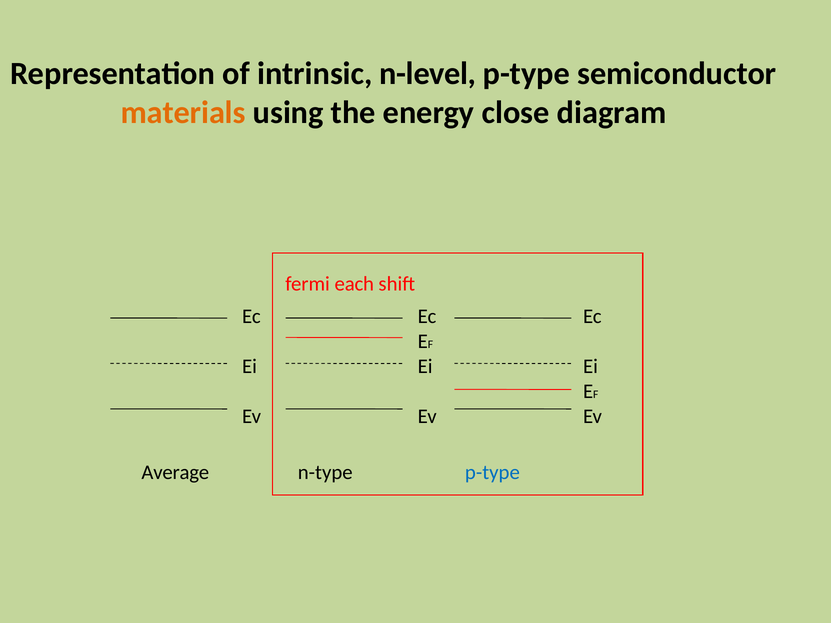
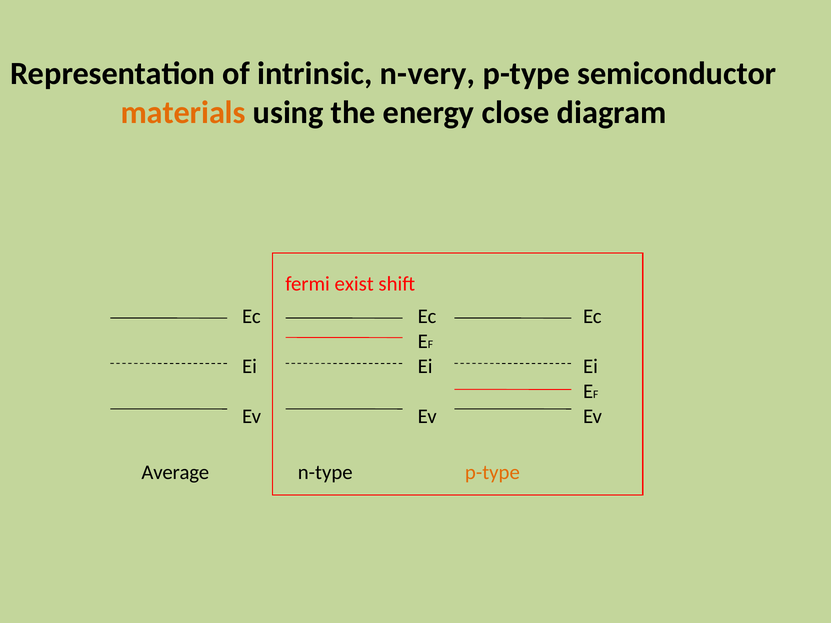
n-level: n-level -> n-very
each: each -> exist
p-type at (492, 472) colour: blue -> orange
